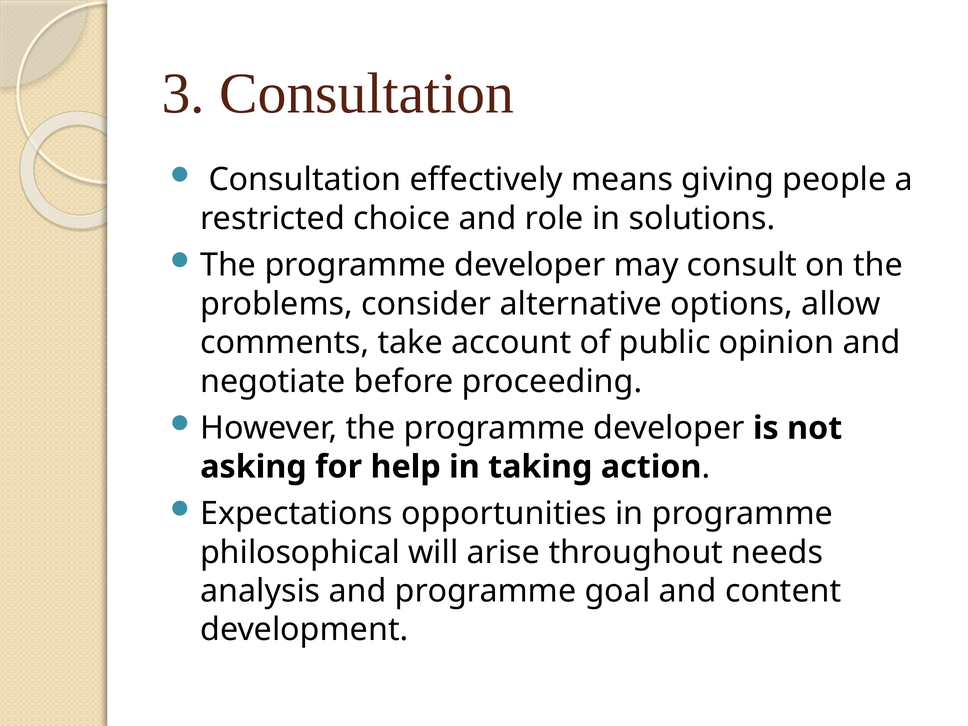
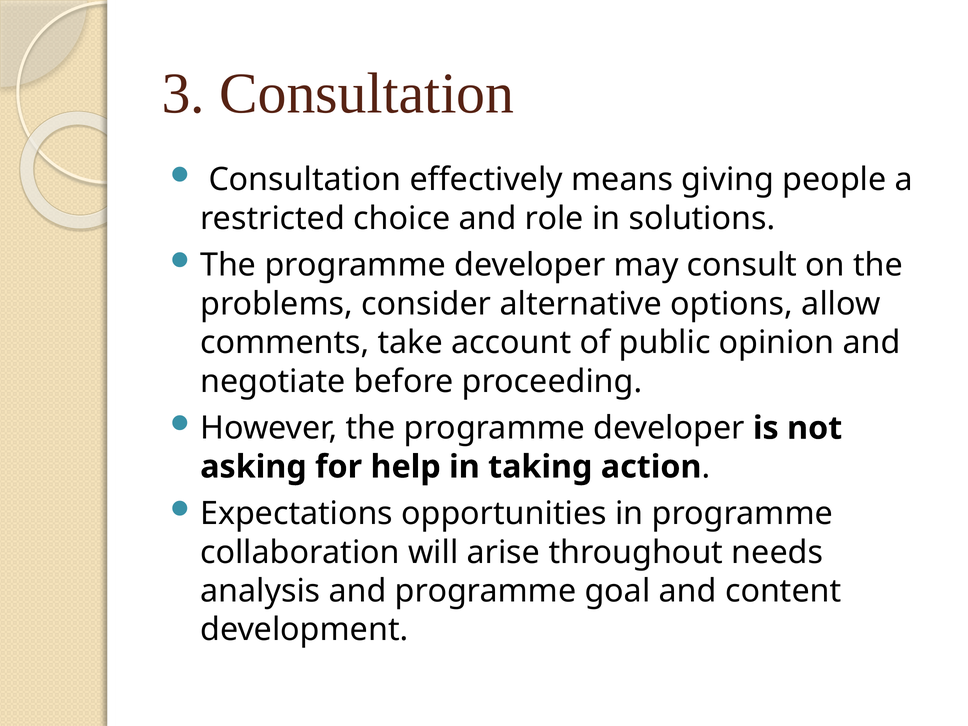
philosophical: philosophical -> collaboration
